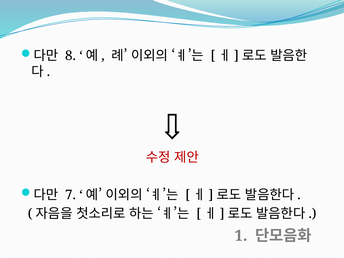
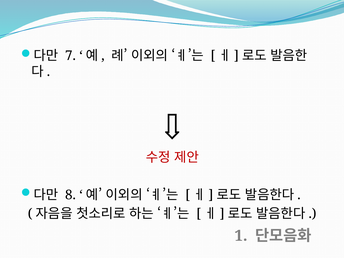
8: 8 -> 7
7: 7 -> 8
